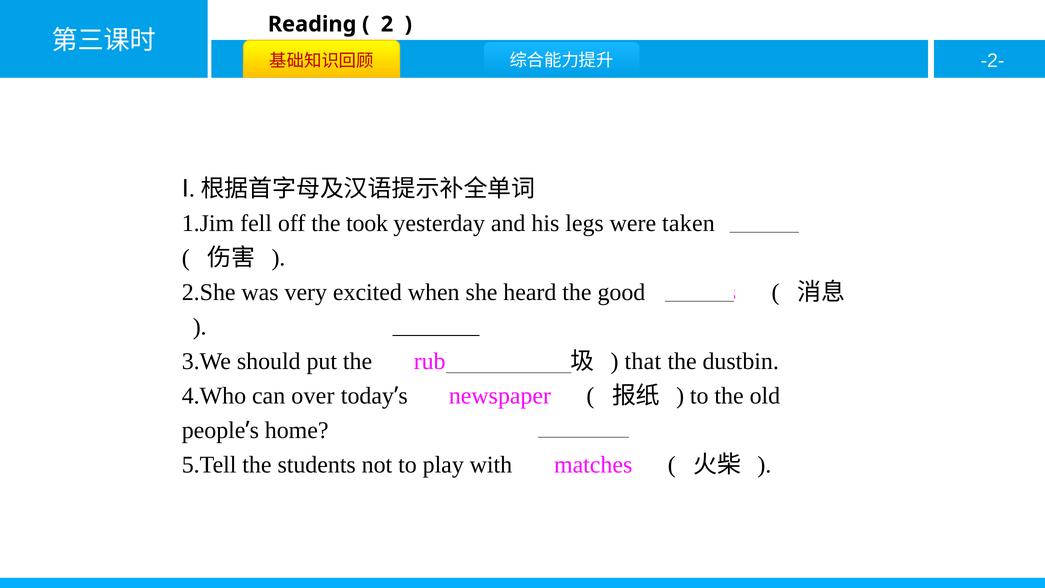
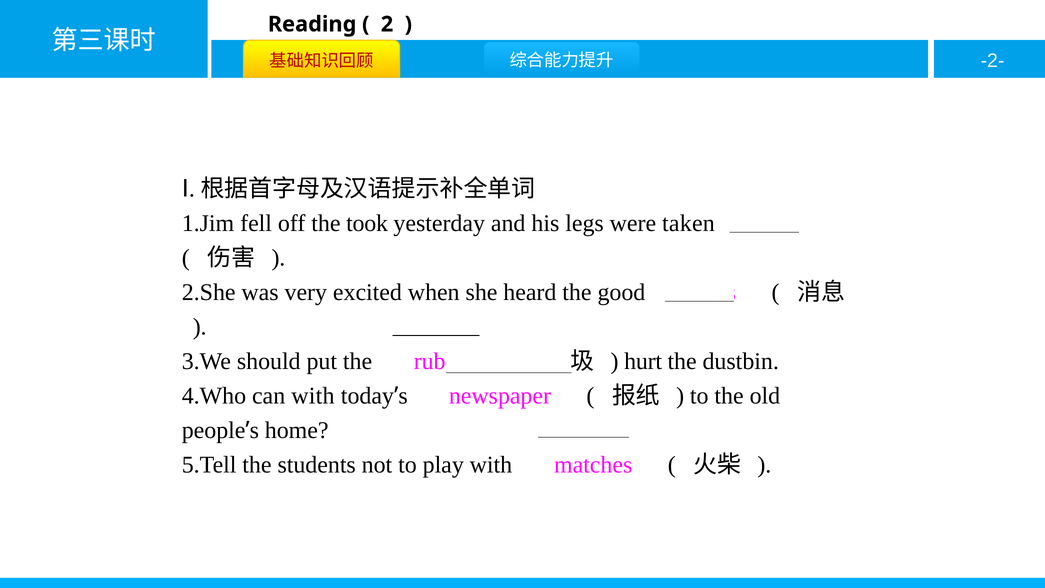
that at (643, 361): that -> hurt
can over: over -> with
